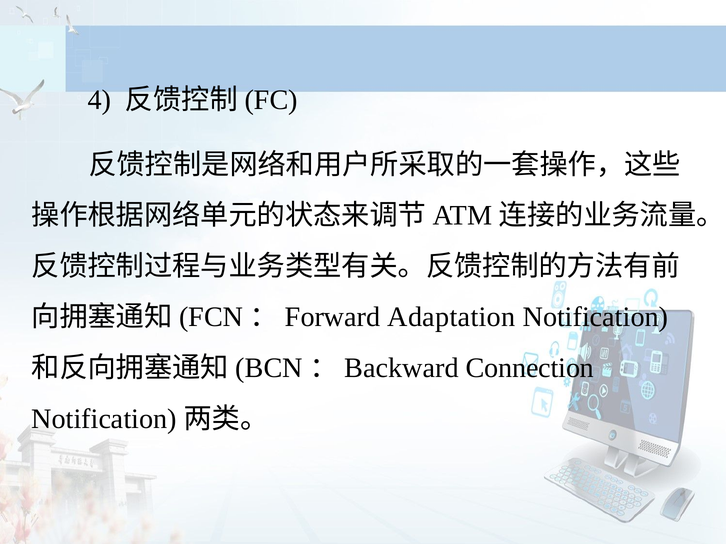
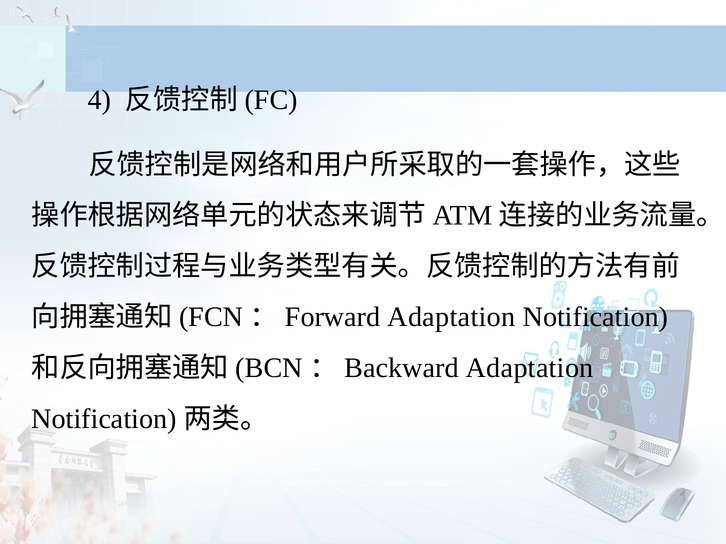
Connection at (530, 368): Connection -> Adaptation
